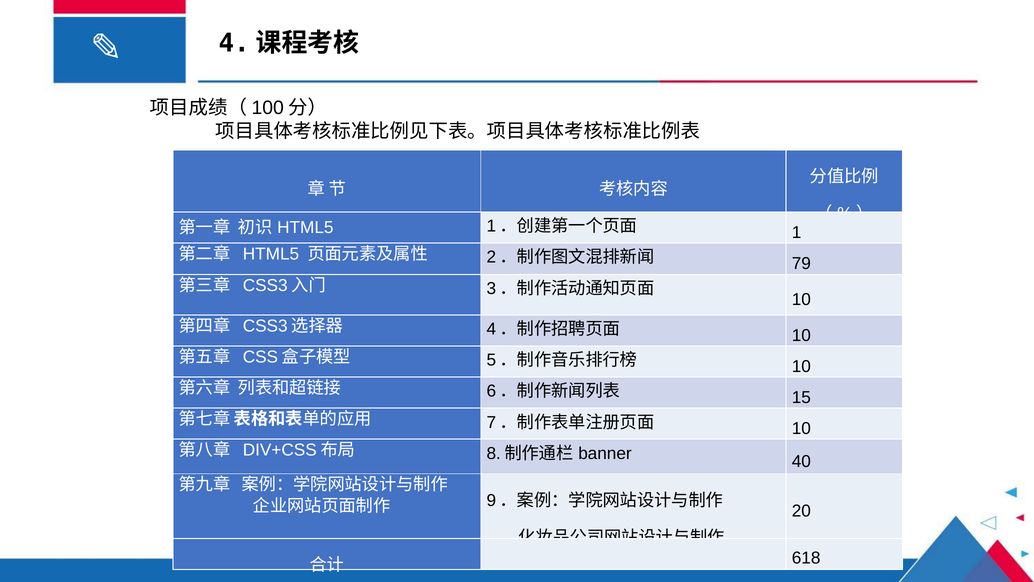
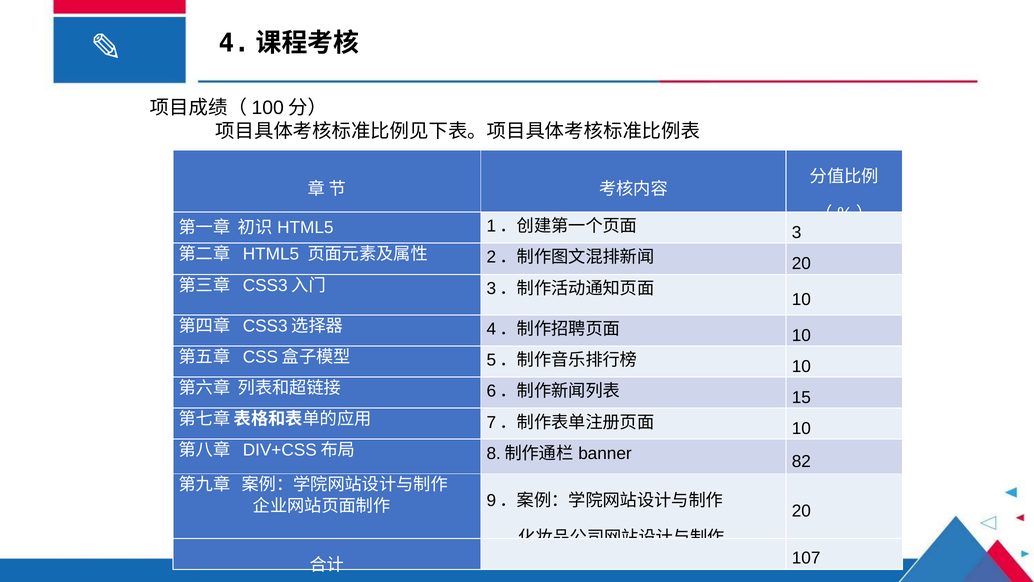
1: 1 -> 3
79 at (801, 264): 79 -> 20
40: 40 -> 82
618: 618 -> 107
